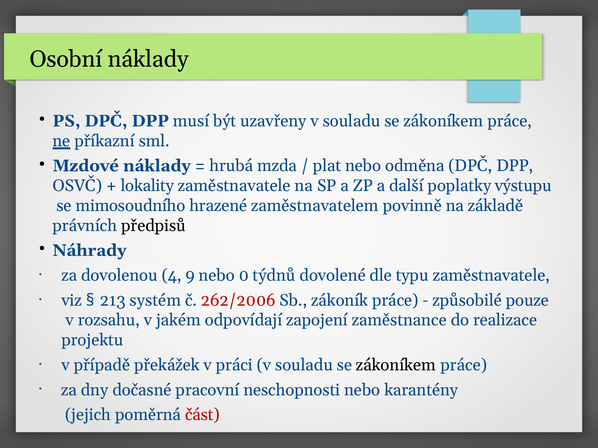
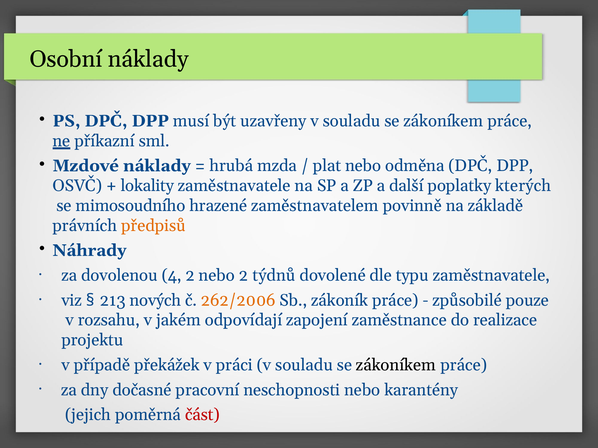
výstupu: výstupu -> kterých
předpisů colour: black -> orange
4 9: 9 -> 2
nebo 0: 0 -> 2
systém: systém -> nových
262/2006 colour: red -> orange
